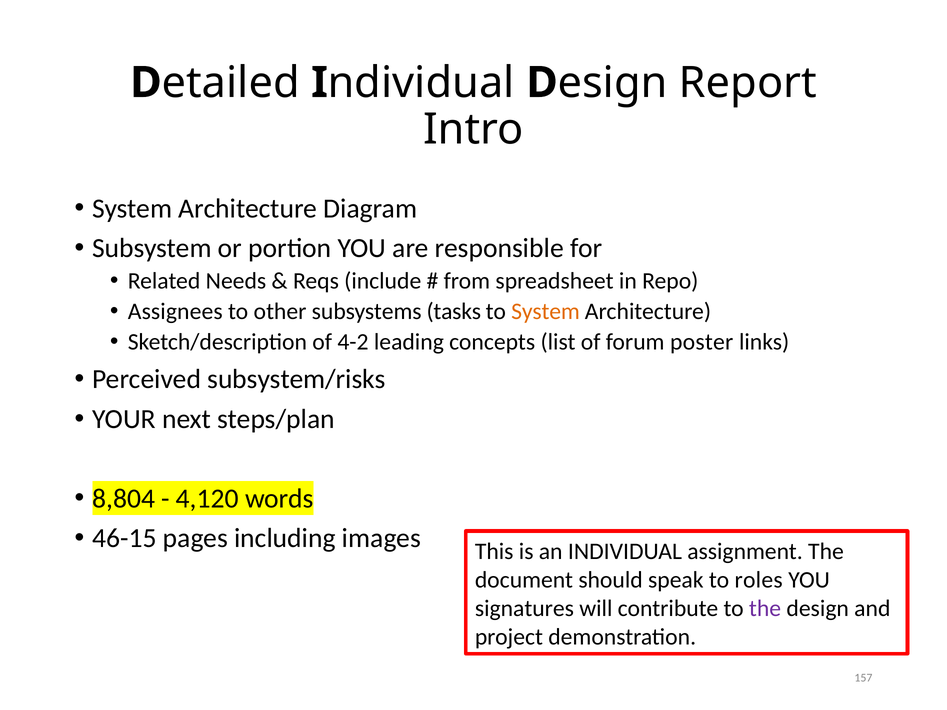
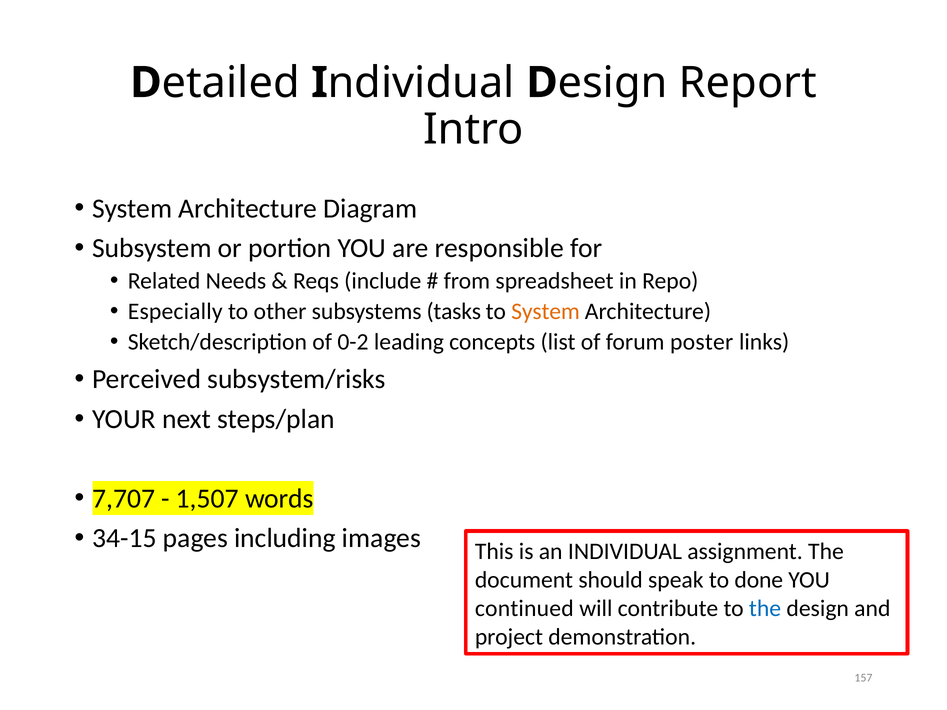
Assignees: Assignees -> Especially
4-2: 4-2 -> 0-2
8,804: 8,804 -> 7,707
4,120: 4,120 -> 1,507
46-15: 46-15 -> 34-15
roles: roles -> done
signatures: signatures -> continued
the at (765, 609) colour: purple -> blue
